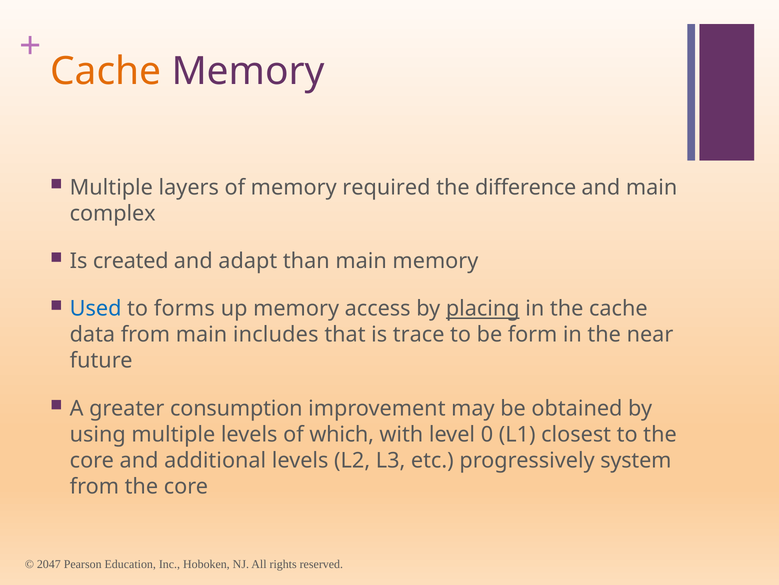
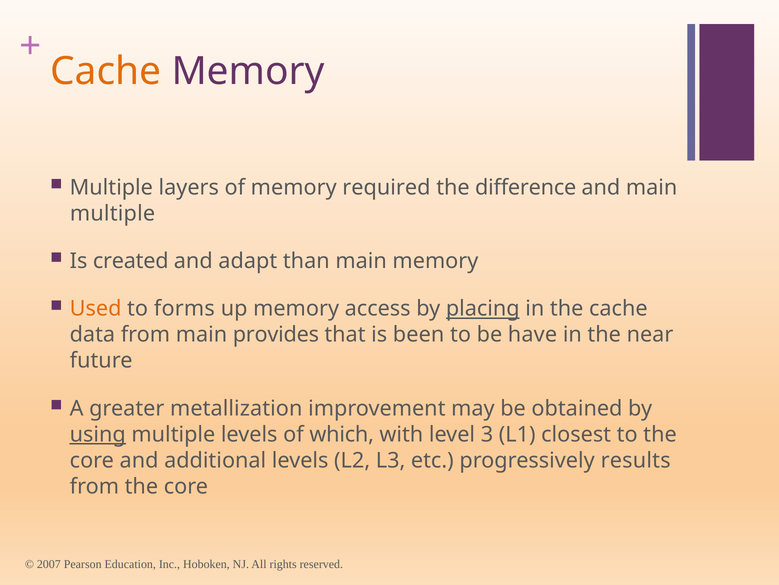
complex at (113, 213): complex -> multiple
Used colour: blue -> orange
includes: includes -> provides
trace: trace -> been
form: form -> have
consumption: consumption -> metallization
using underline: none -> present
0: 0 -> 3
system: system -> results
2047: 2047 -> 2007
